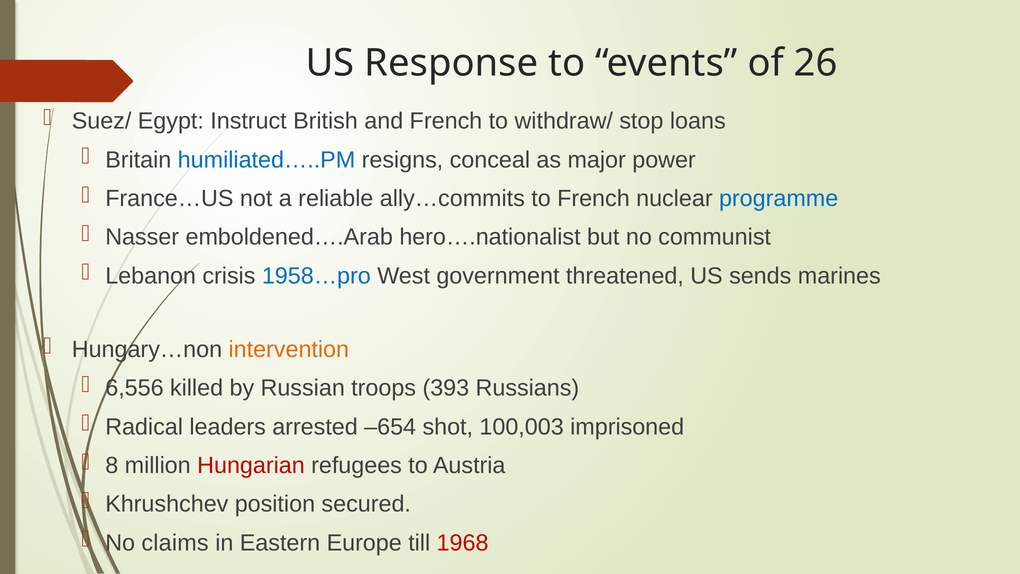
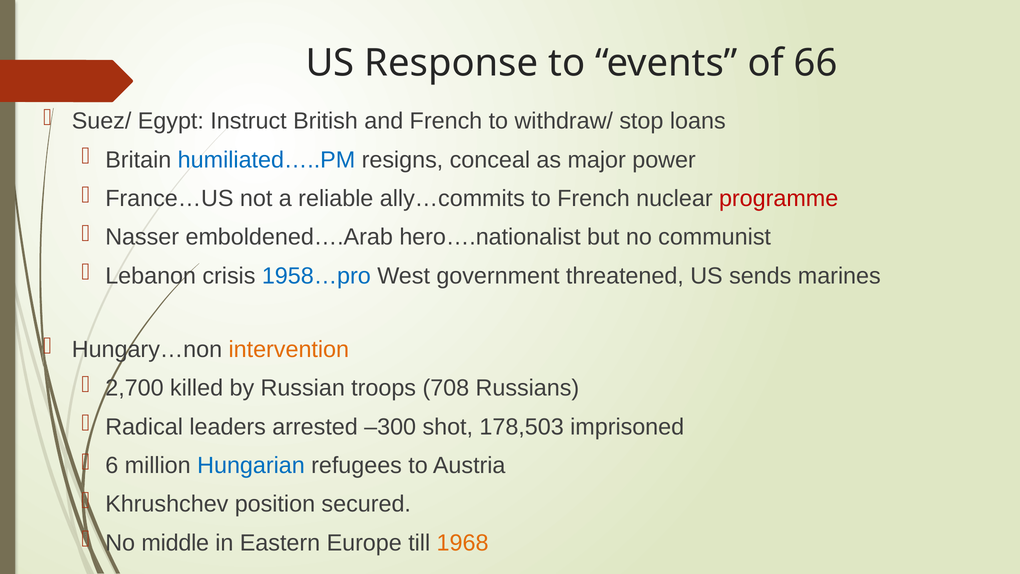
26: 26 -> 66
programme colour: blue -> red
6,556: 6,556 -> 2,700
393: 393 -> 708
–654: –654 -> –300
100,003: 100,003 -> 178,503
8: 8 -> 6
Hungarian colour: red -> blue
claims: claims -> middle
1968 colour: red -> orange
